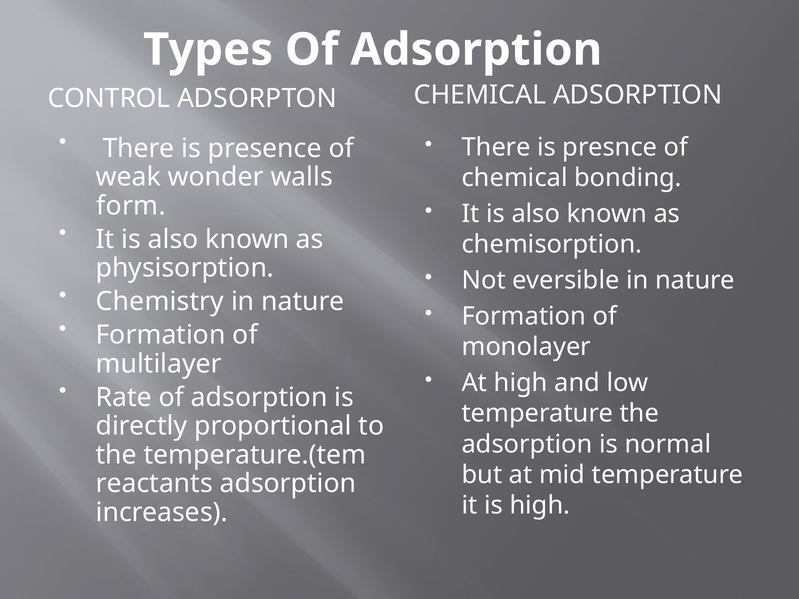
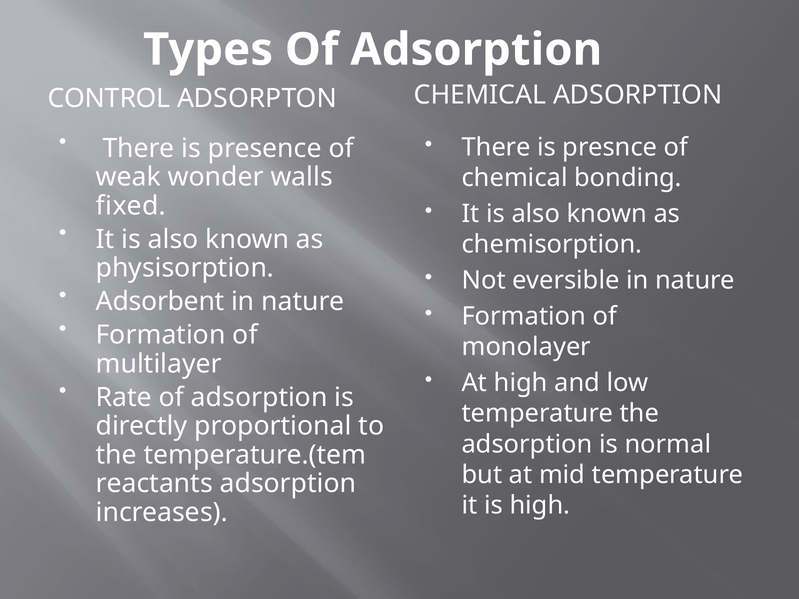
form: form -> fixed
Chemistry: Chemistry -> Adsorbent
